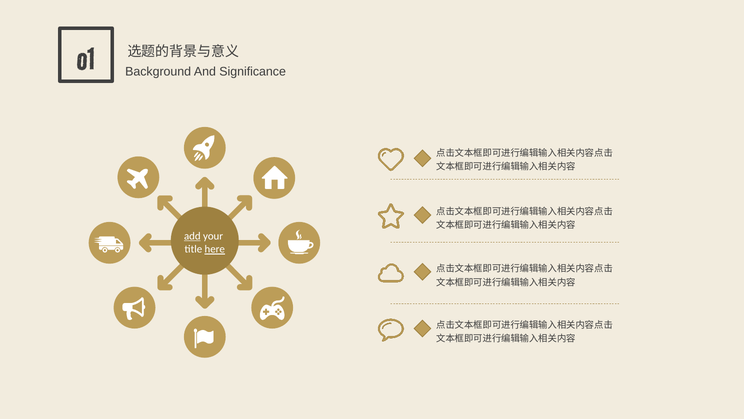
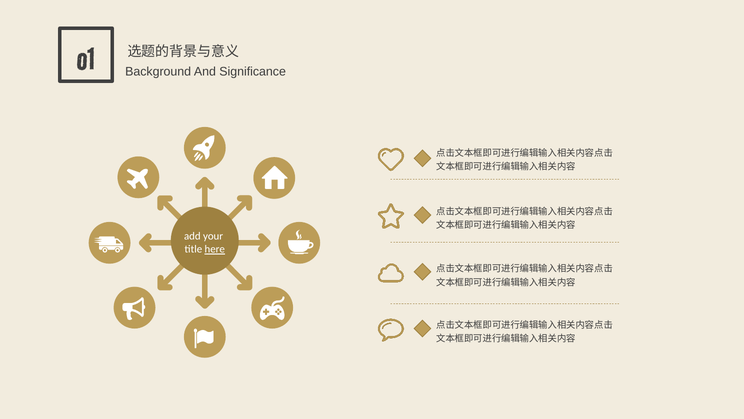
add underline: present -> none
